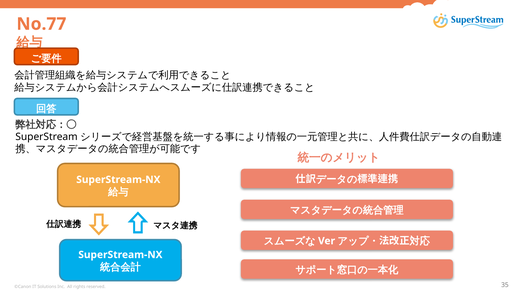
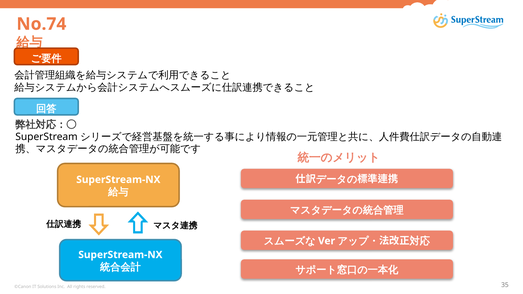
No.77: No.77 -> No.74
